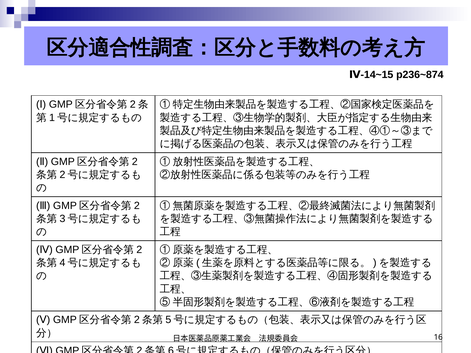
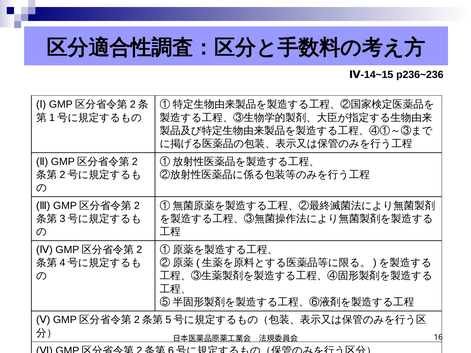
p236~874: p236~874 -> p236~236
